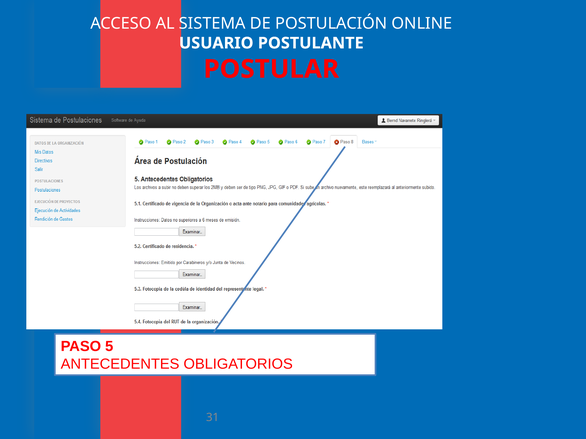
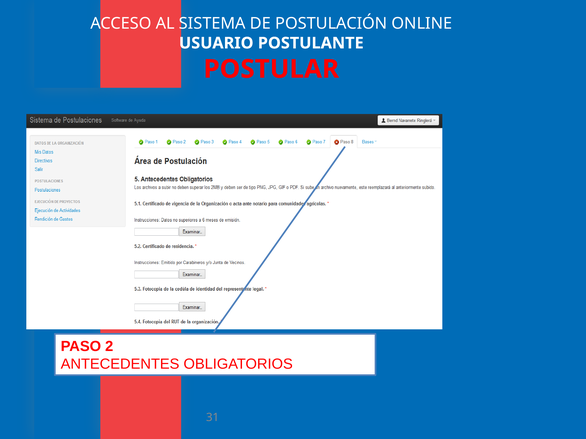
5: 5 -> 2
